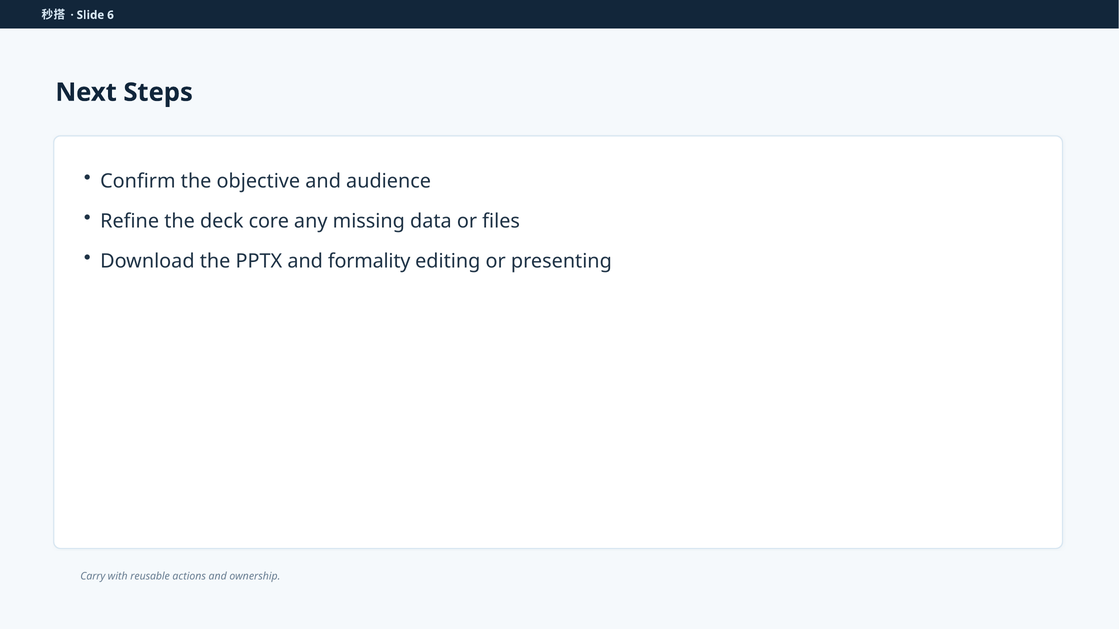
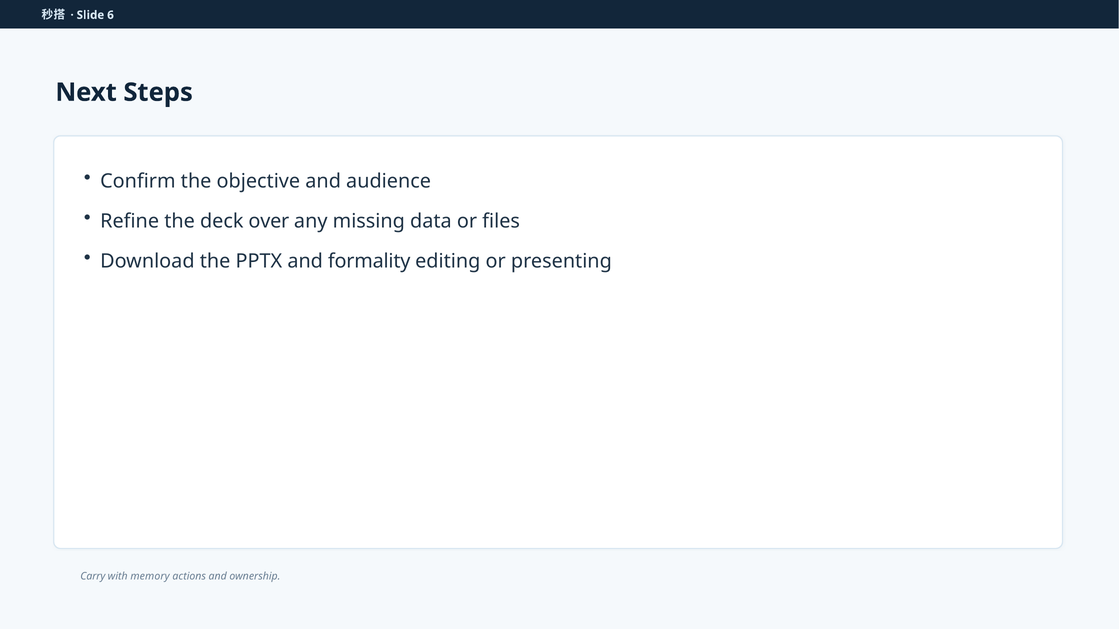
core: core -> over
reusable: reusable -> memory
